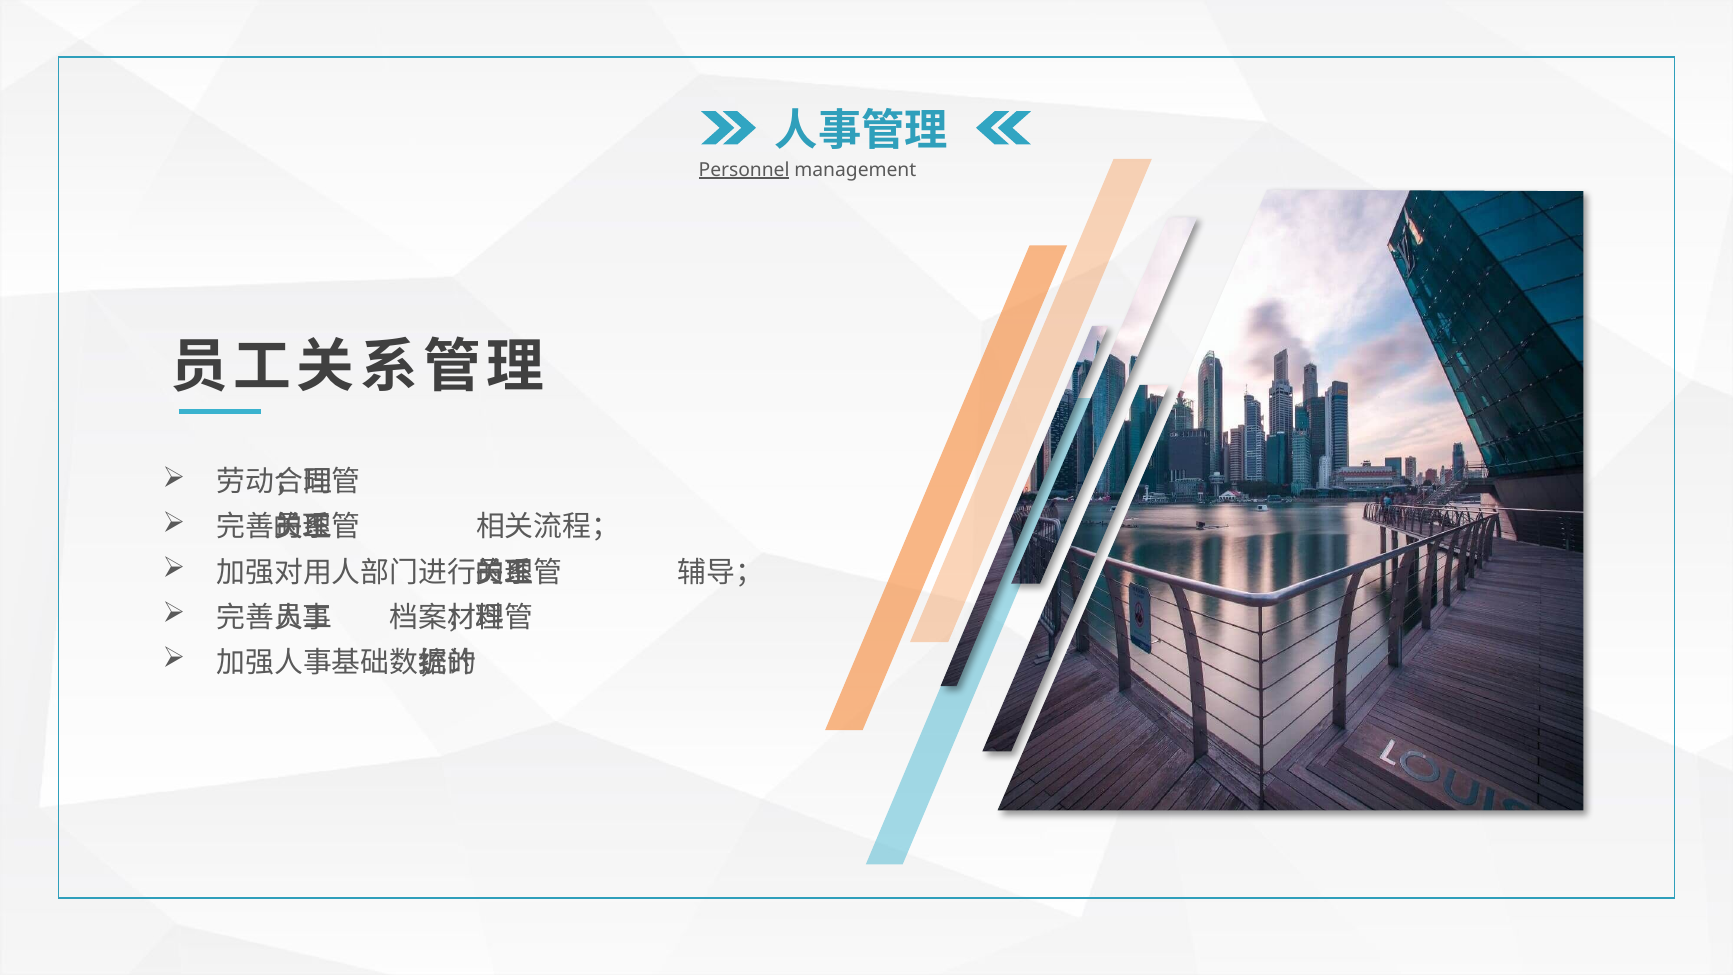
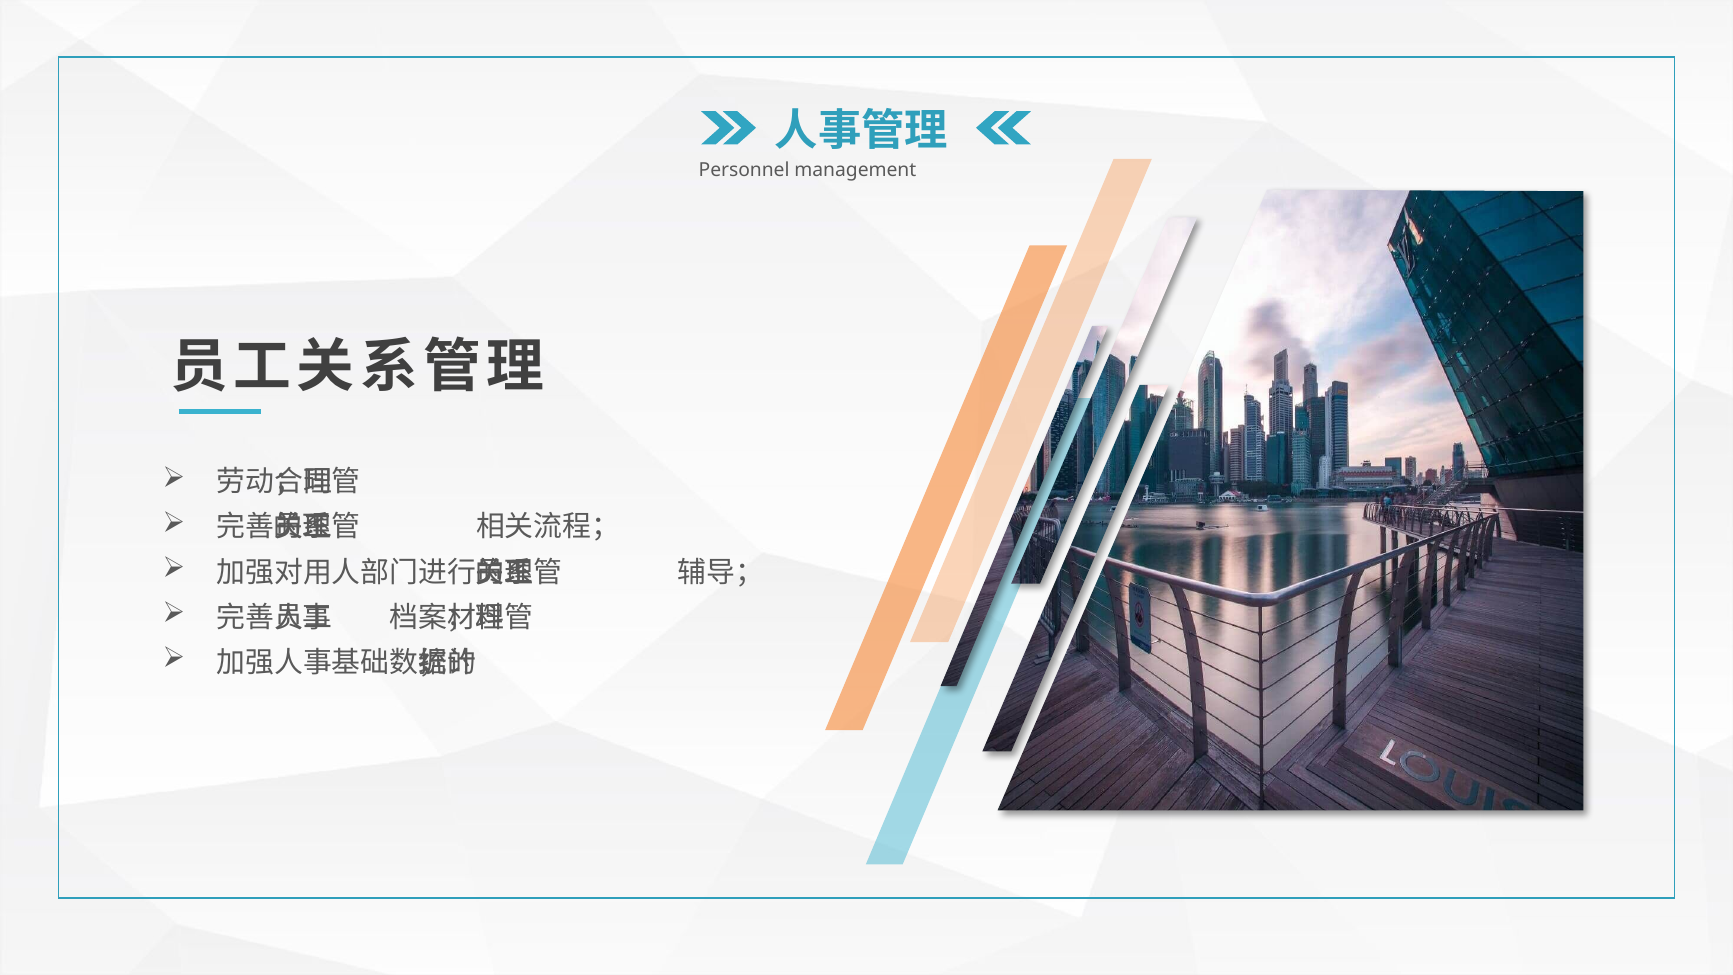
Personnel underline: present -> none
